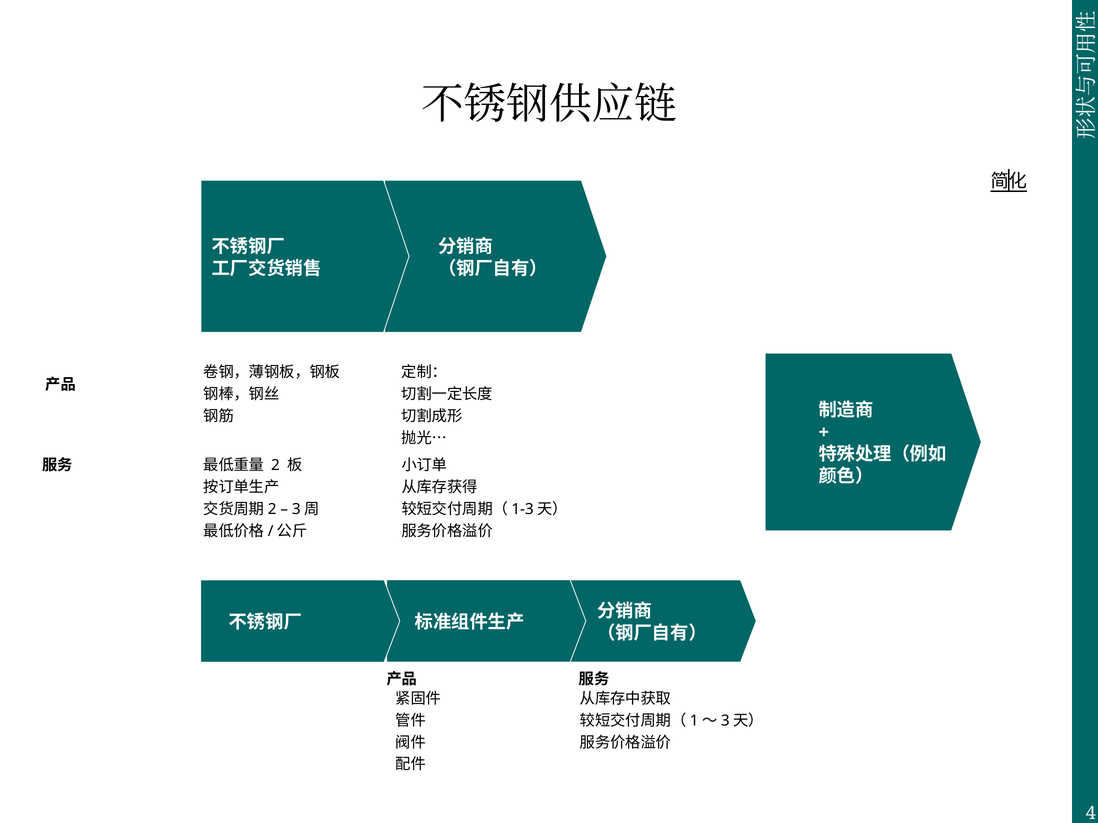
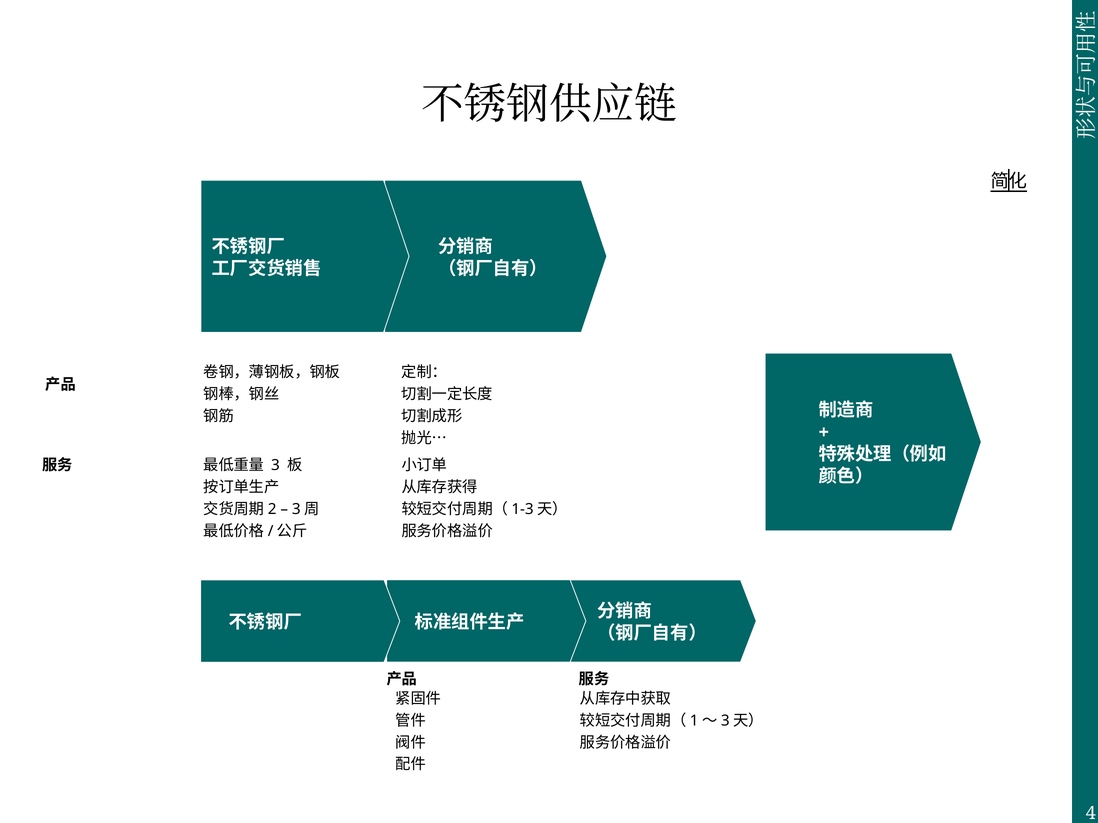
2: 2 -> 3
